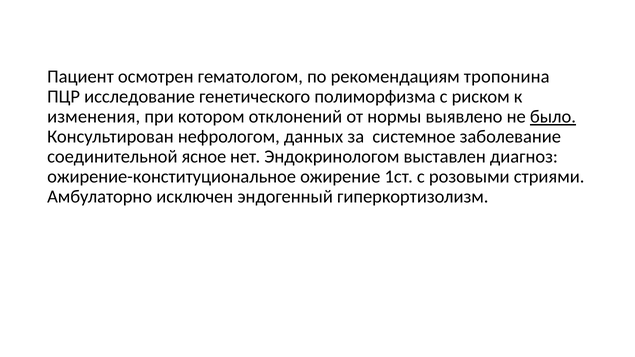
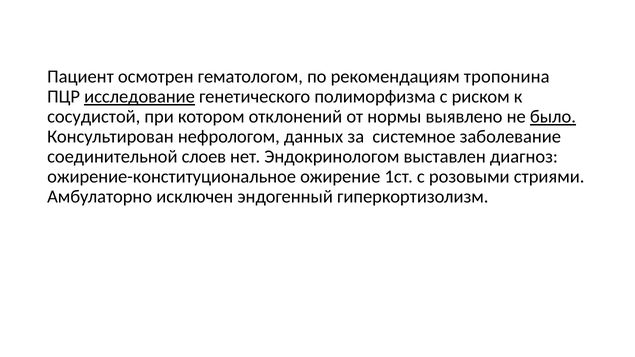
исследование underline: none -> present
изменения: изменения -> сосудистой
ясное: ясное -> слоев
